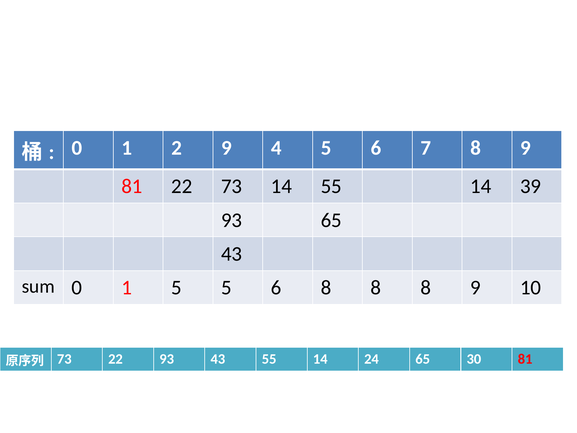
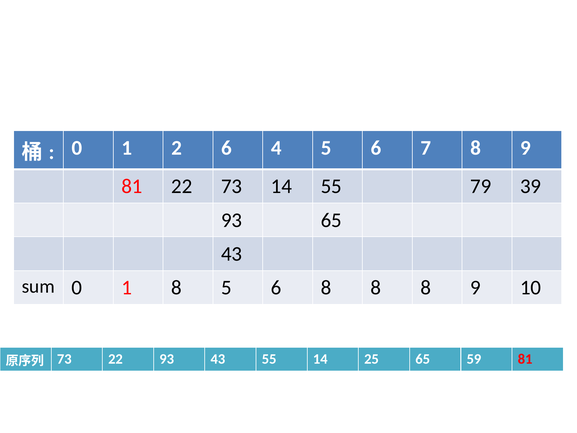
2 9: 9 -> 6
14 55 14: 14 -> 79
1 5: 5 -> 8
24: 24 -> 25
30: 30 -> 59
